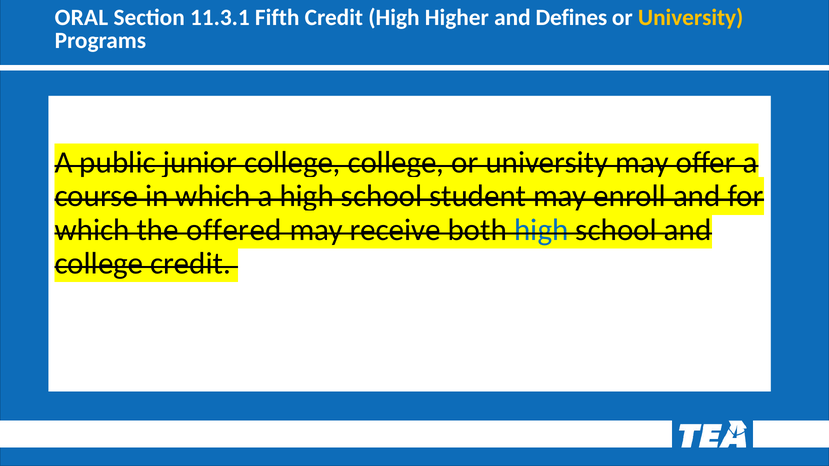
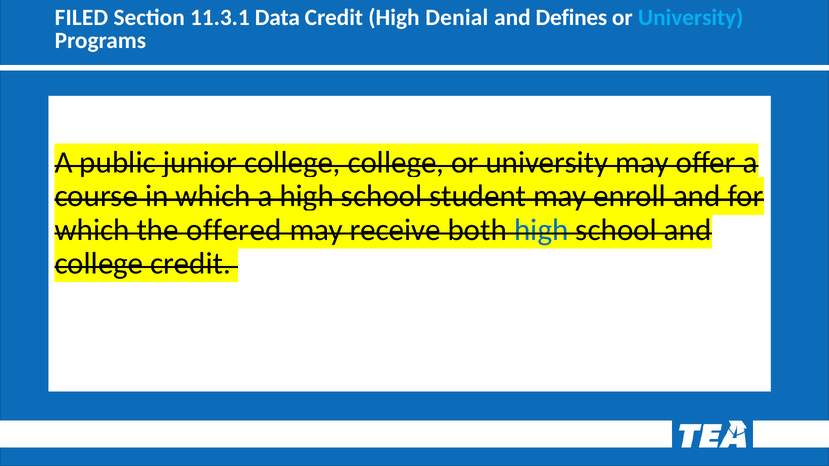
ORAL: ORAL -> FILED
Fifth: Fifth -> Data
Higher: Higher -> Denial
University at (691, 18) colour: yellow -> light blue
